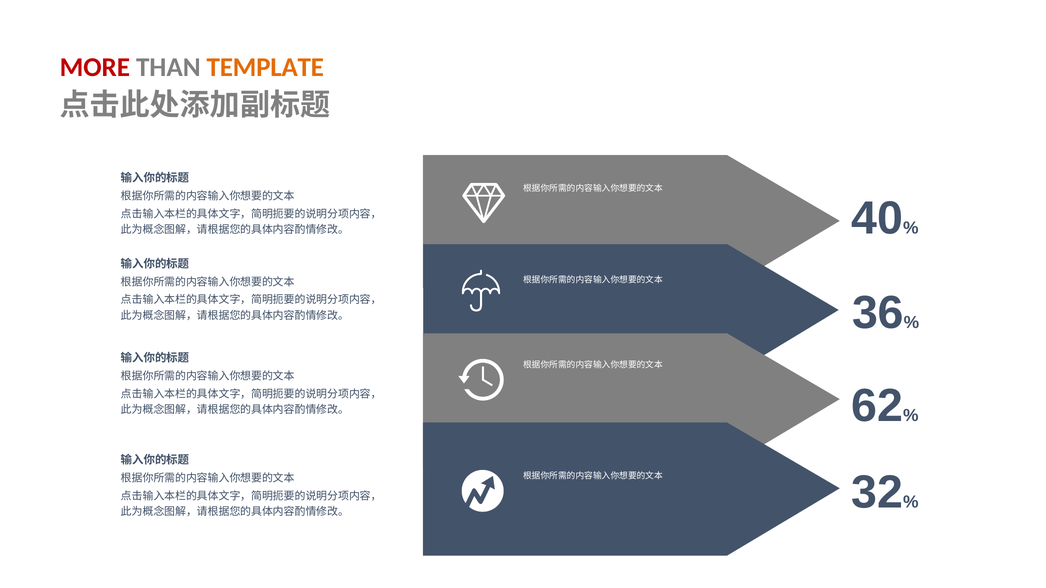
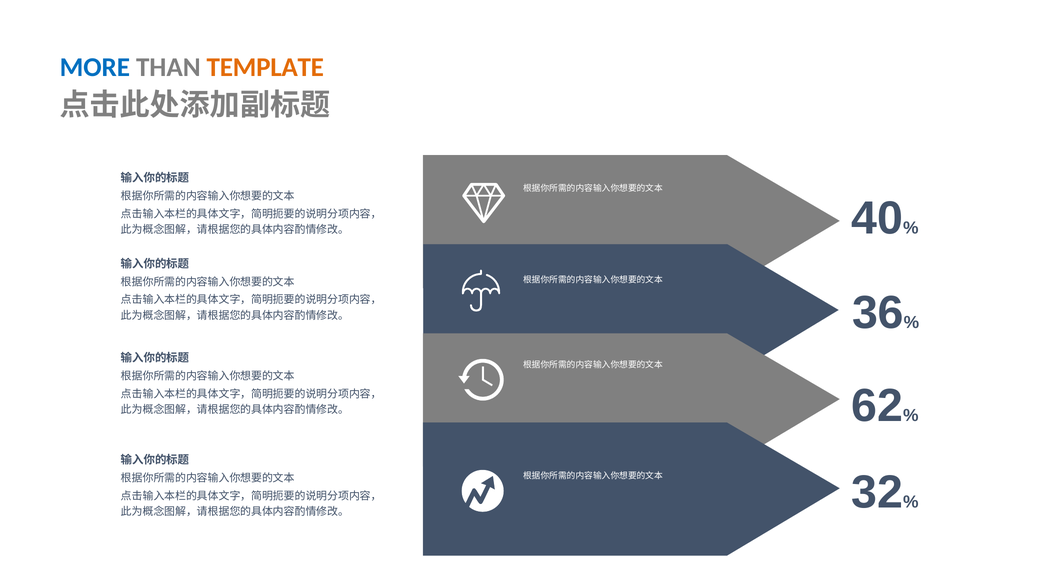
MORE colour: red -> blue
